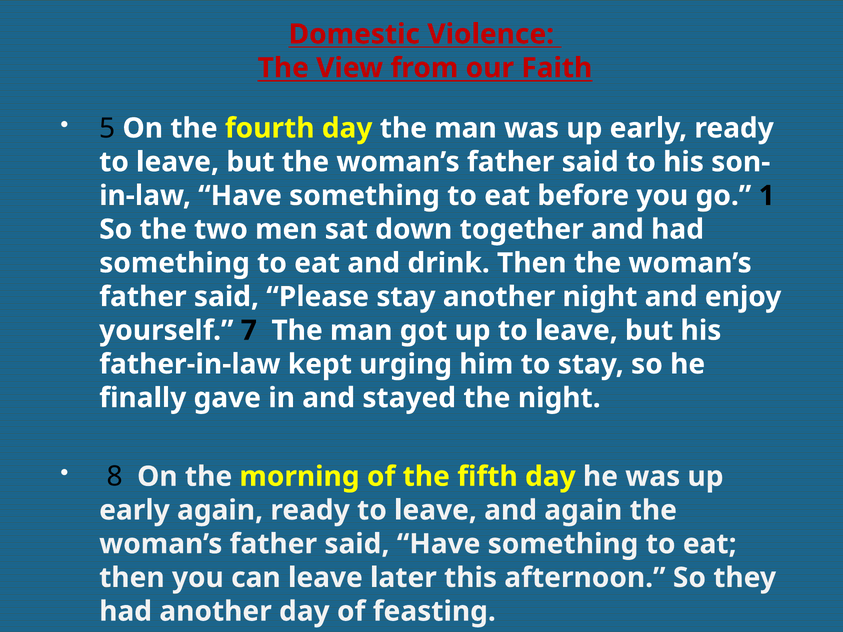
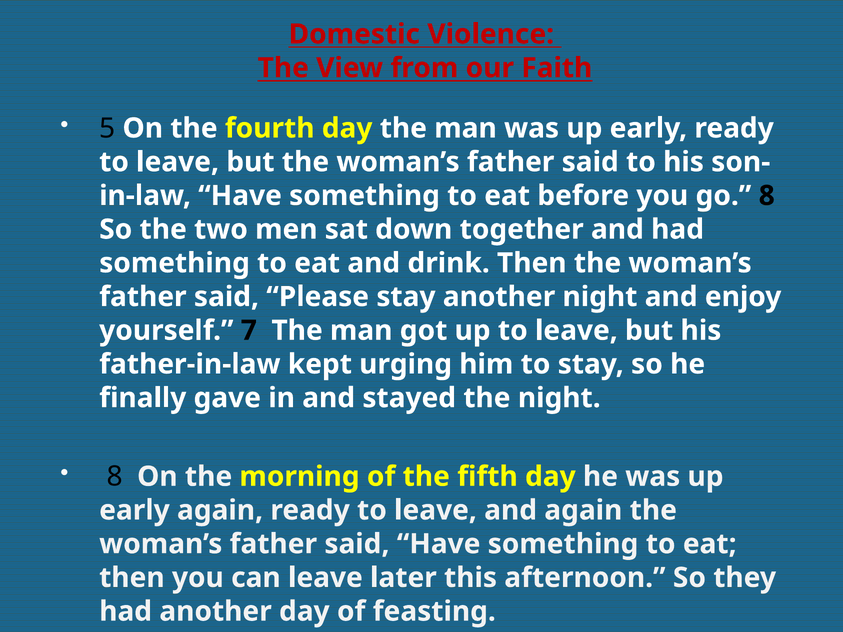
go 1: 1 -> 8
